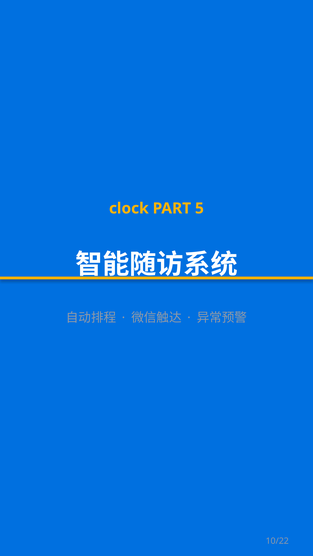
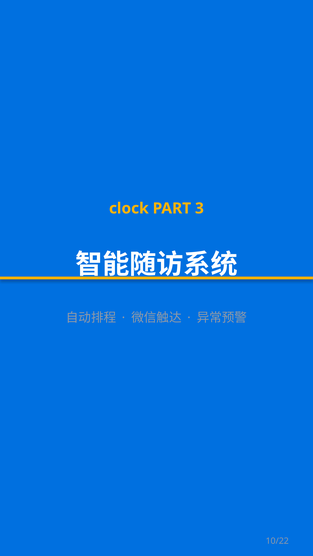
5: 5 -> 3
